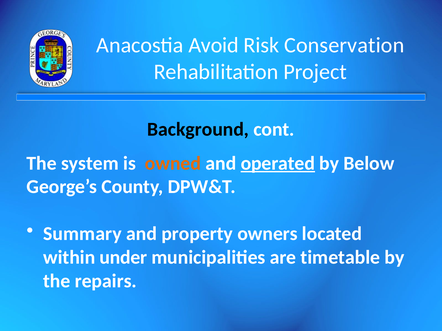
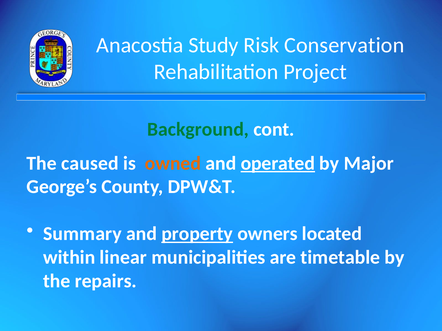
Avoid: Avoid -> Study
Background colour: black -> green
system: system -> caused
Below: Below -> Major
property underline: none -> present
under: under -> linear
